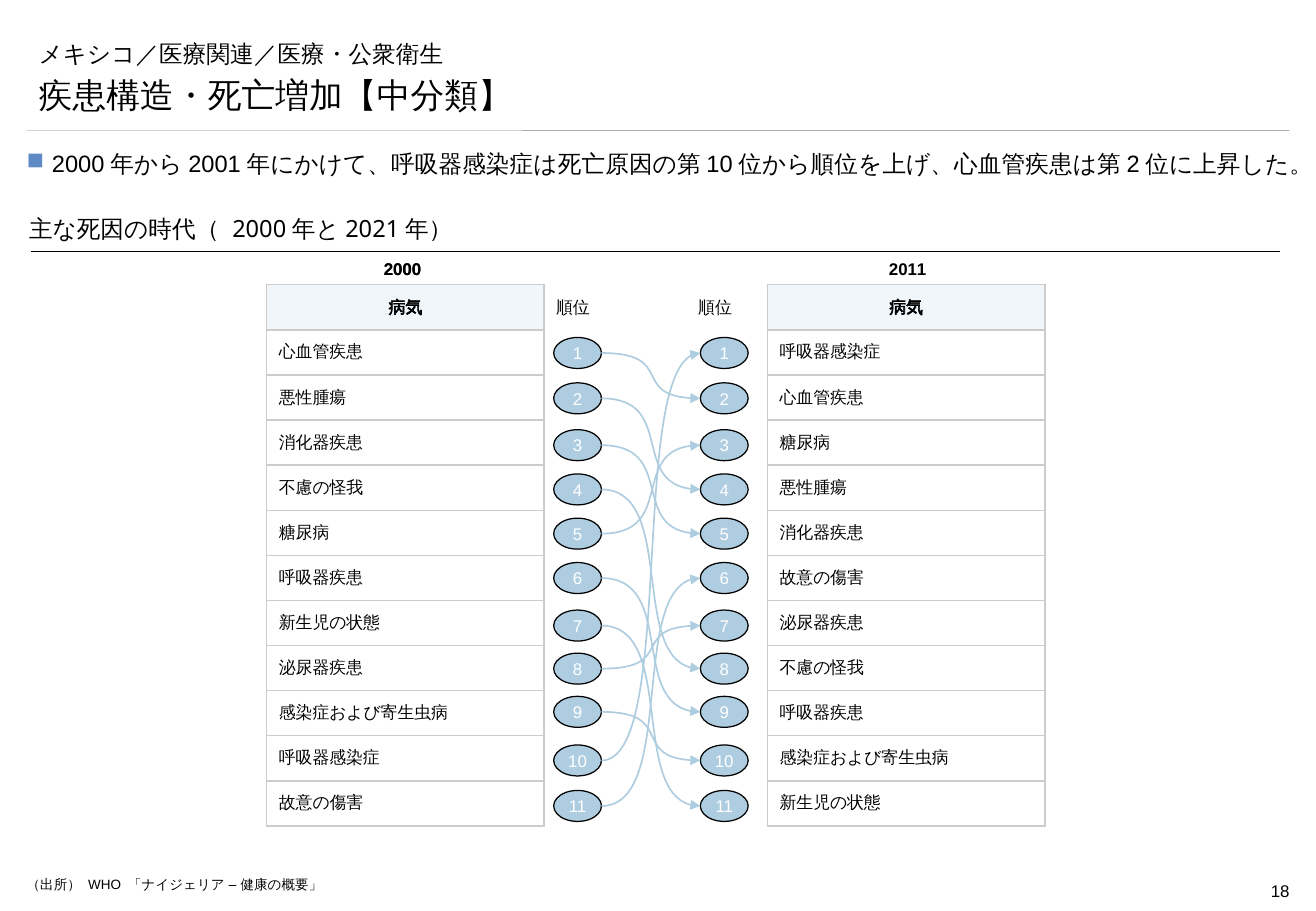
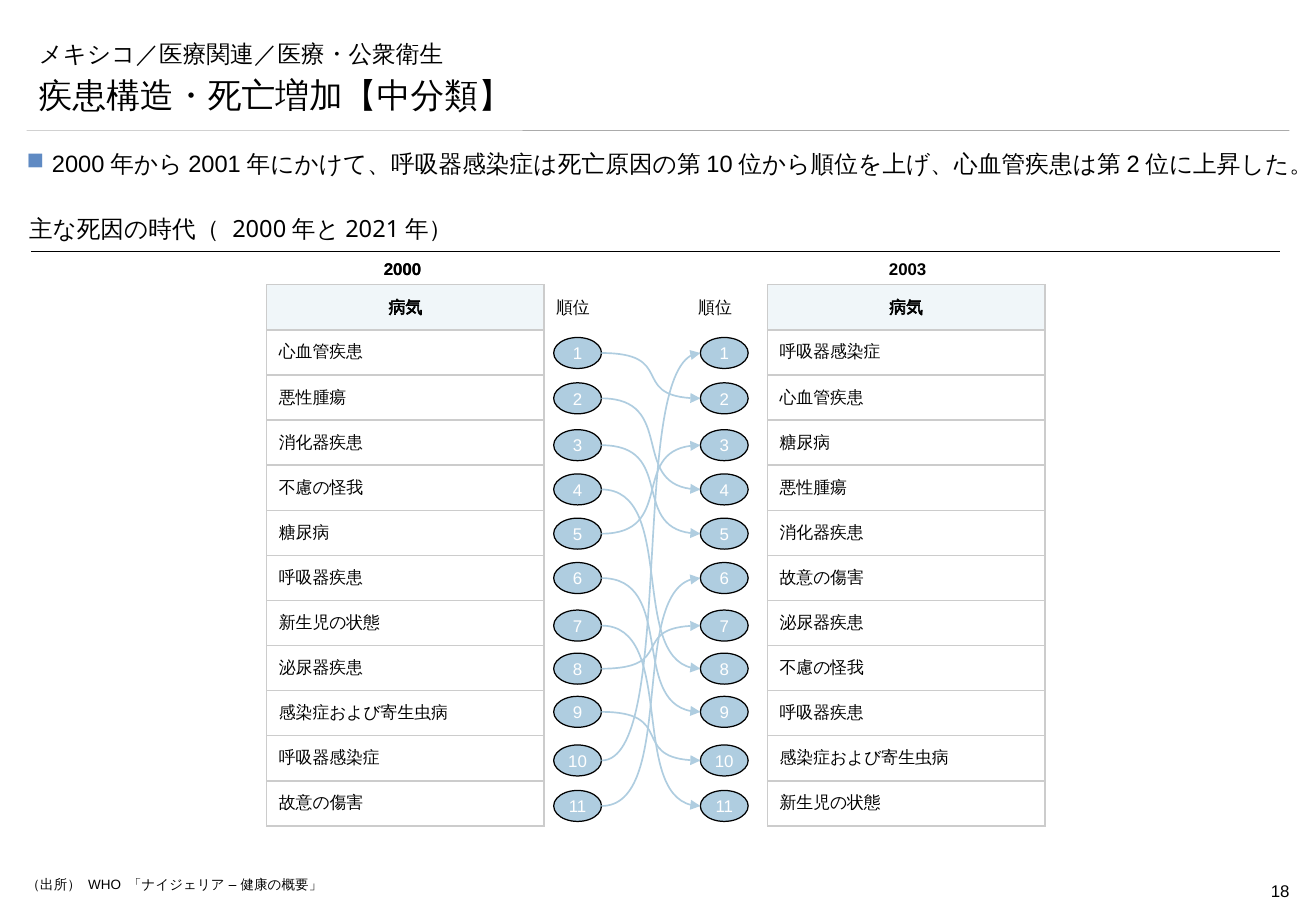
2011: 2011 -> 2003
